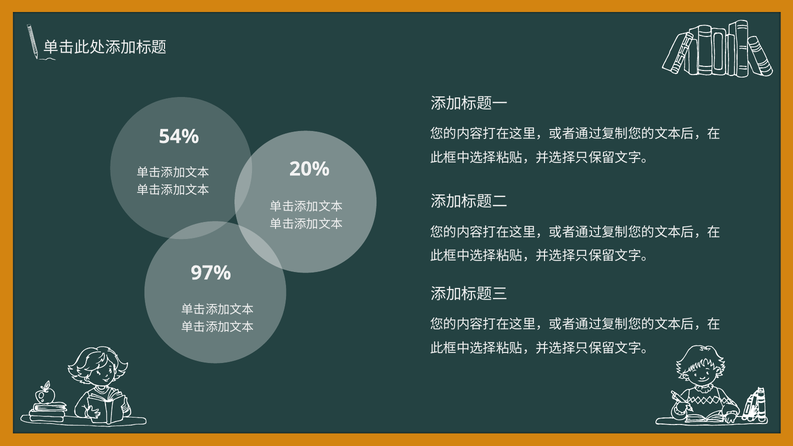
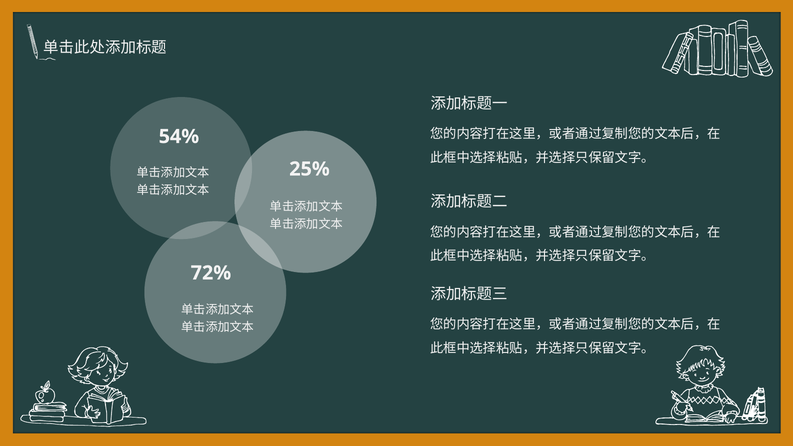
20%: 20% -> 25%
97%: 97% -> 72%
